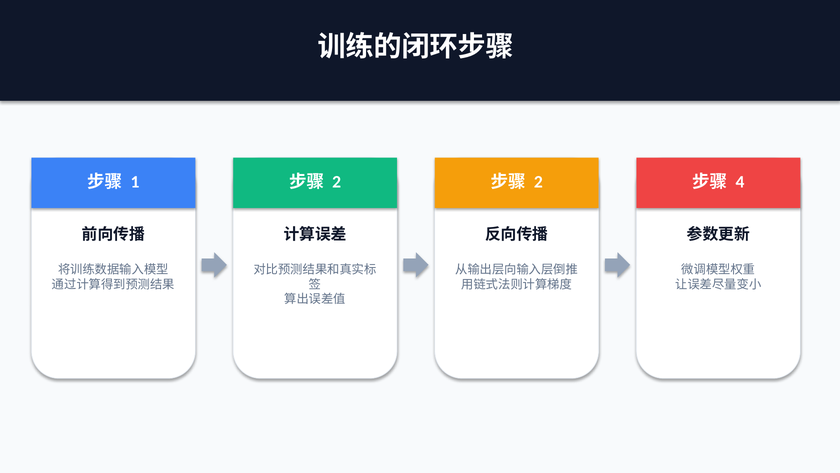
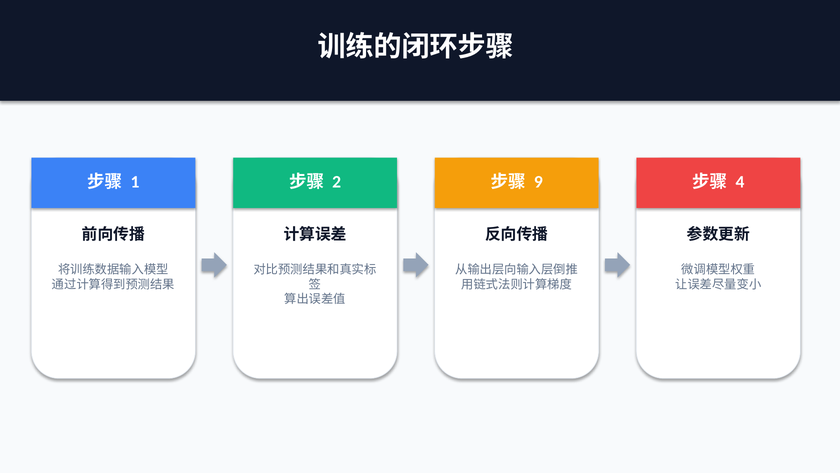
2 at (538, 182): 2 -> 9
